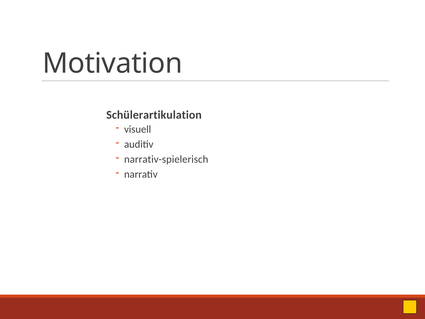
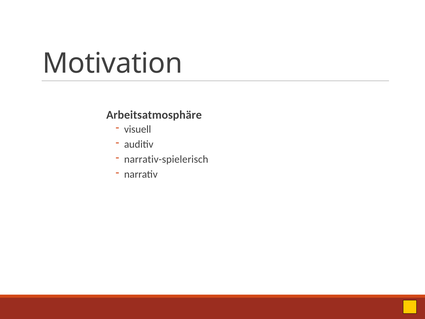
Schülerartikulation: Schülerartikulation -> Arbeitsatmosphäre
